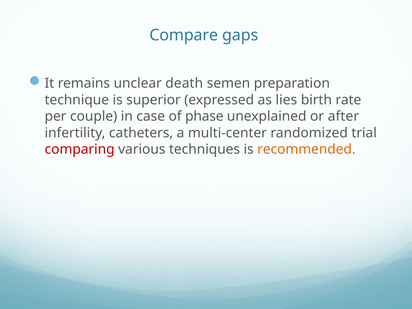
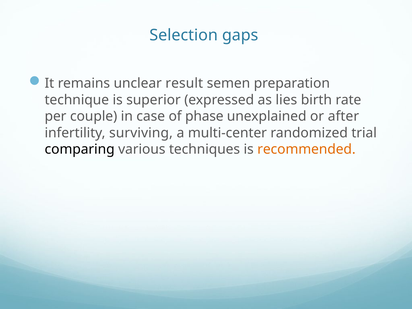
Compare: Compare -> Selection
death: death -> result
catheters: catheters -> surviving
comparing colour: red -> black
